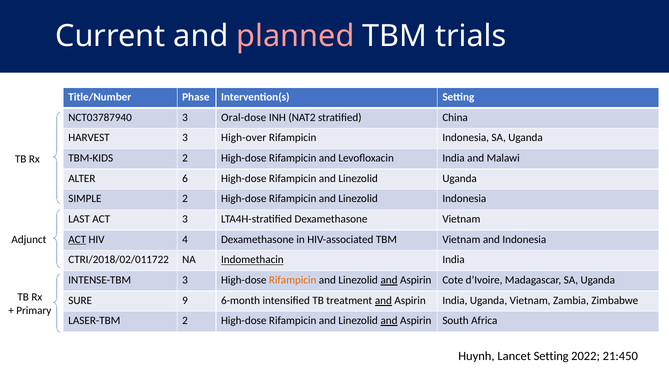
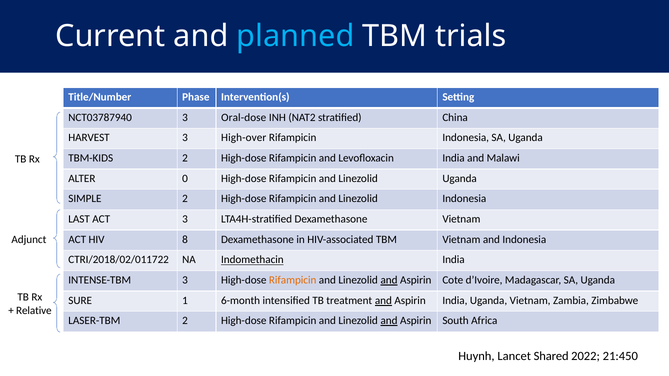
planned colour: pink -> light blue
6: 6 -> 0
ACT at (77, 240) underline: present -> none
4: 4 -> 8
9: 9 -> 1
Primary: Primary -> Relative
Lancet Setting: Setting -> Shared
